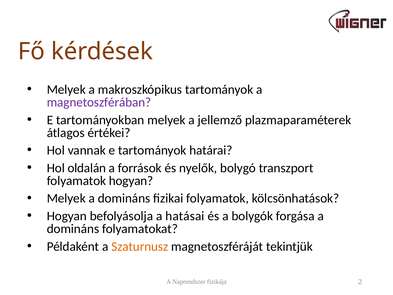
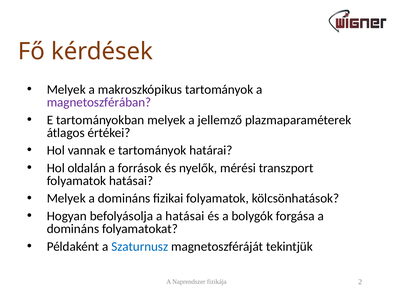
bolygó: bolygó -> mérési
folyamatok hogyan: hogyan -> hatásai
Szaturnusz colour: orange -> blue
